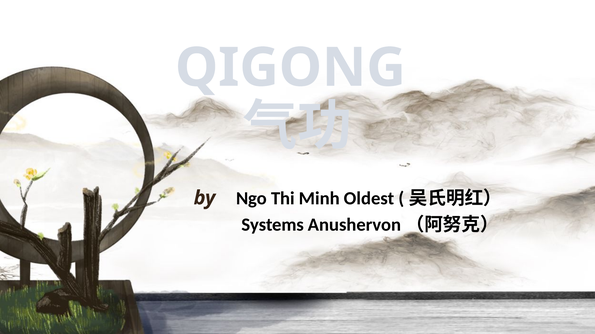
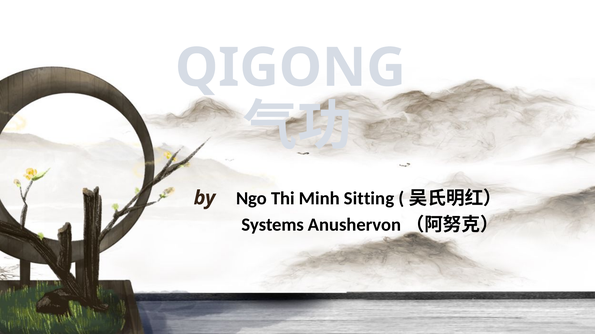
Oldest: Oldest -> Sitting
